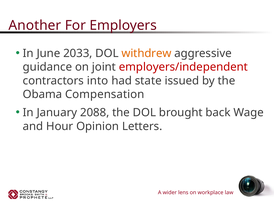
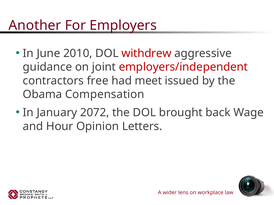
2033: 2033 -> 2010
withdrew colour: orange -> red
into: into -> free
state: state -> meet
2088: 2088 -> 2072
